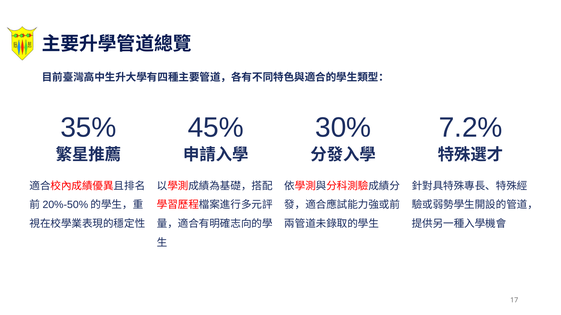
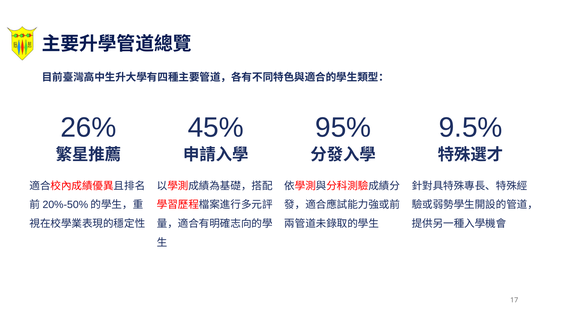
35%: 35% -> 26%
30%: 30% -> 95%
7.2%: 7.2% -> 9.5%
